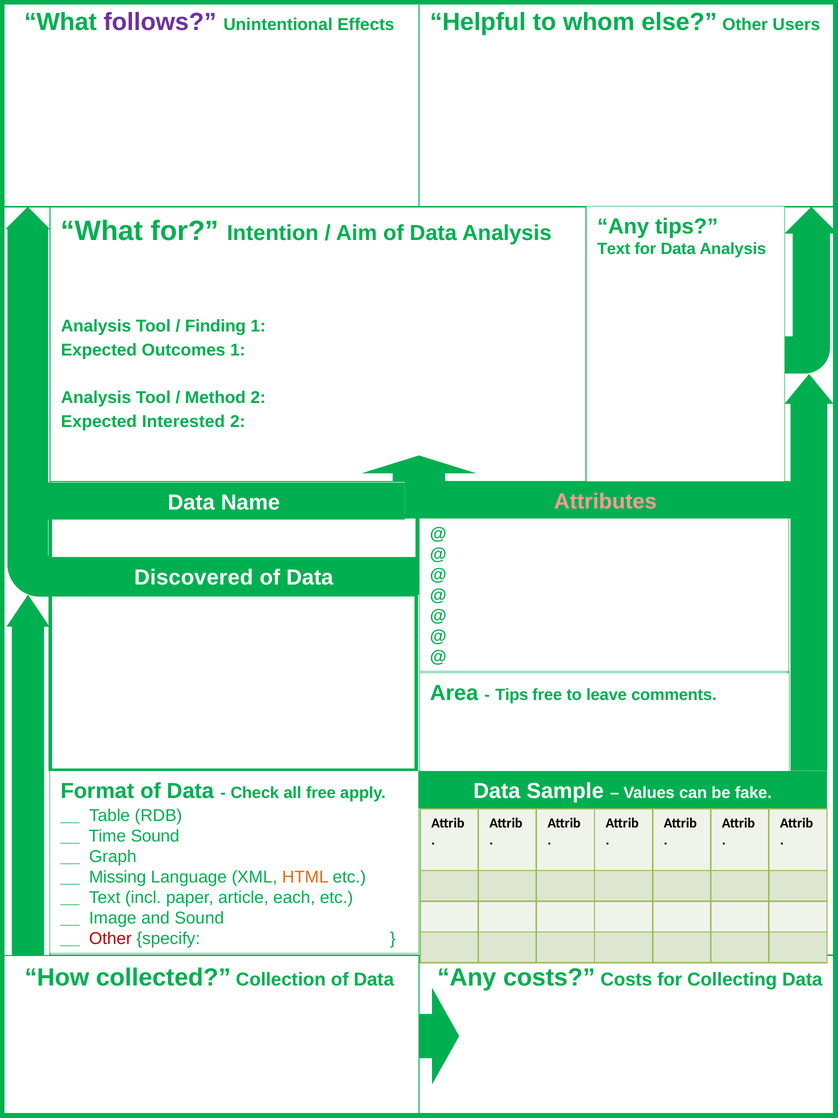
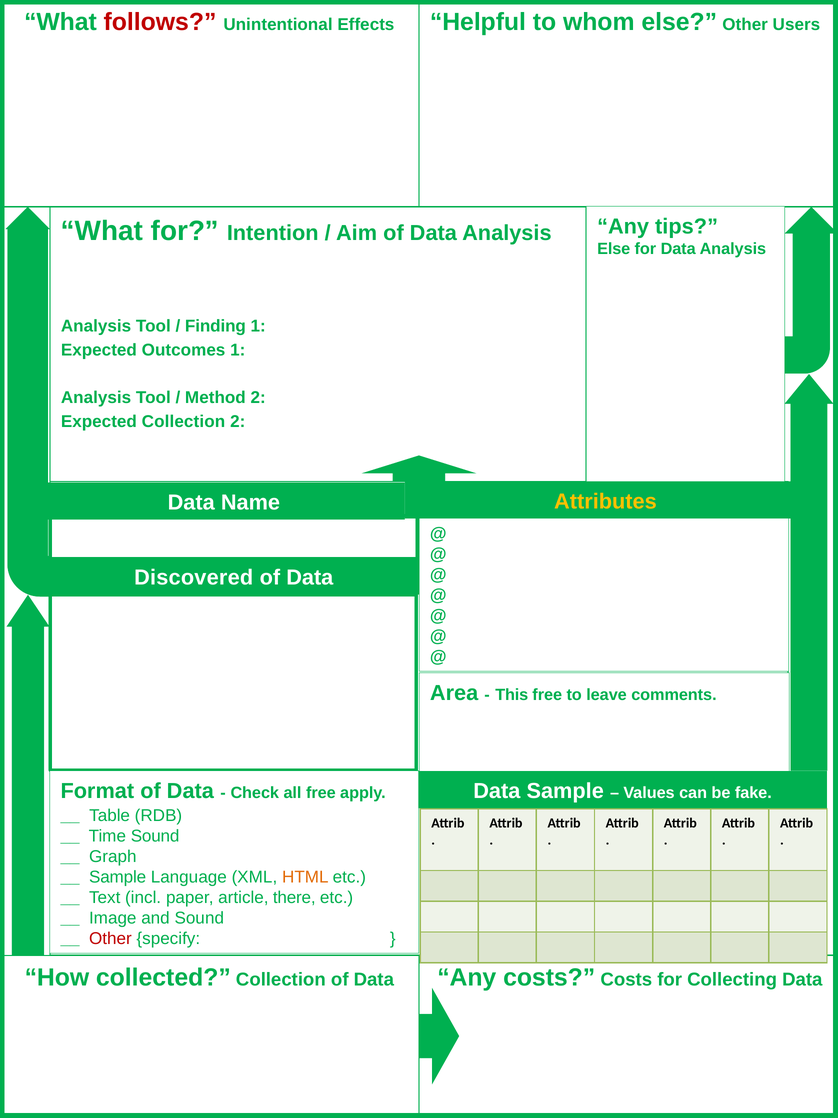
follows colour: purple -> red
Text at (614, 249): Text -> Else
Expected Interested: Interested -> Collection
Attributes colour: pink -> yellow
Tips at (512, 694): Tips -> This
Missing at (118, 877): Missing -> Sample
each: each -> there
